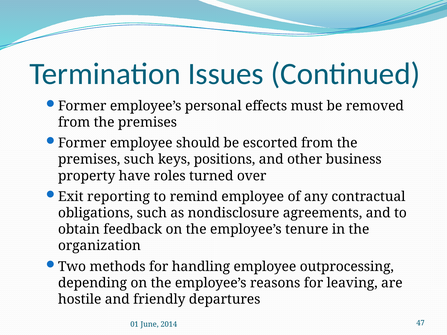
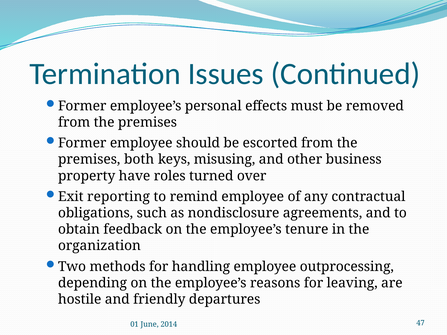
premises such: such -> both
positions: positions -> misusing
